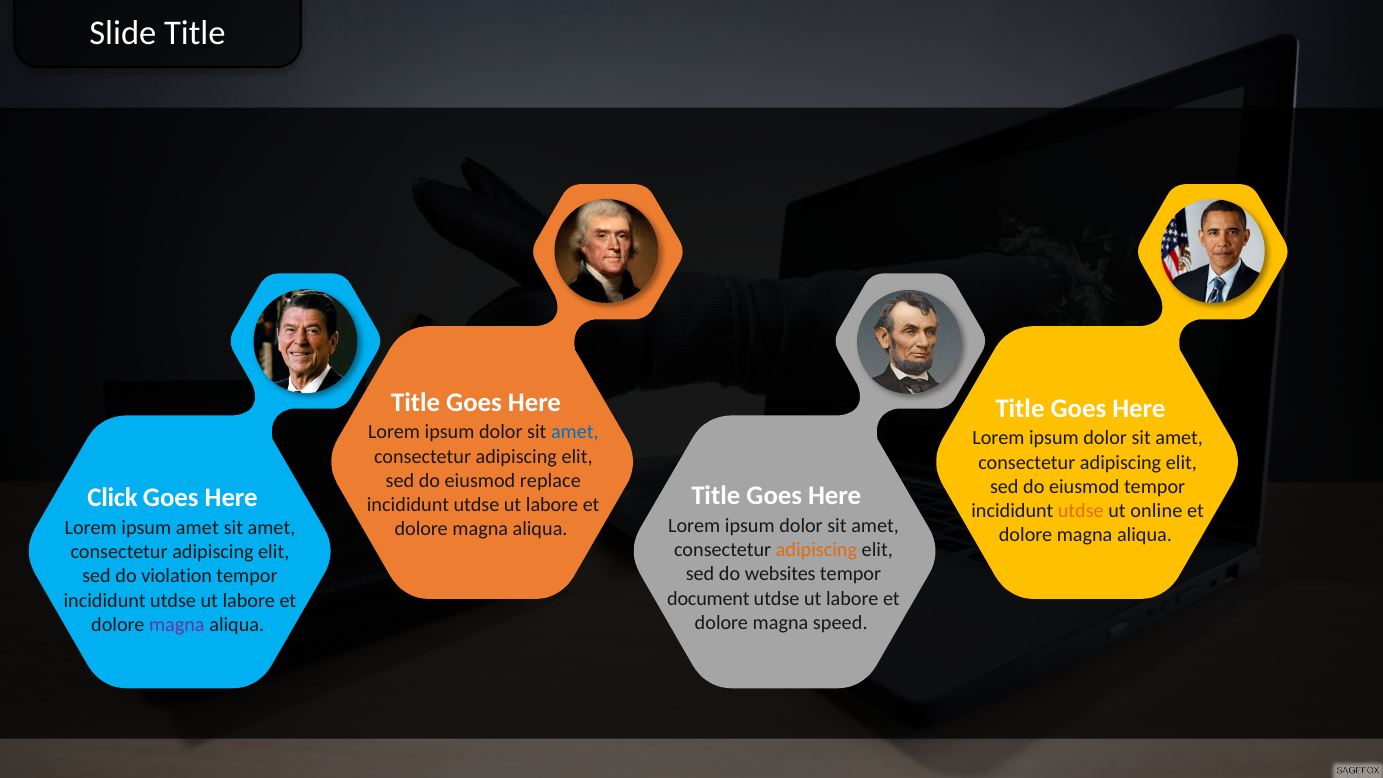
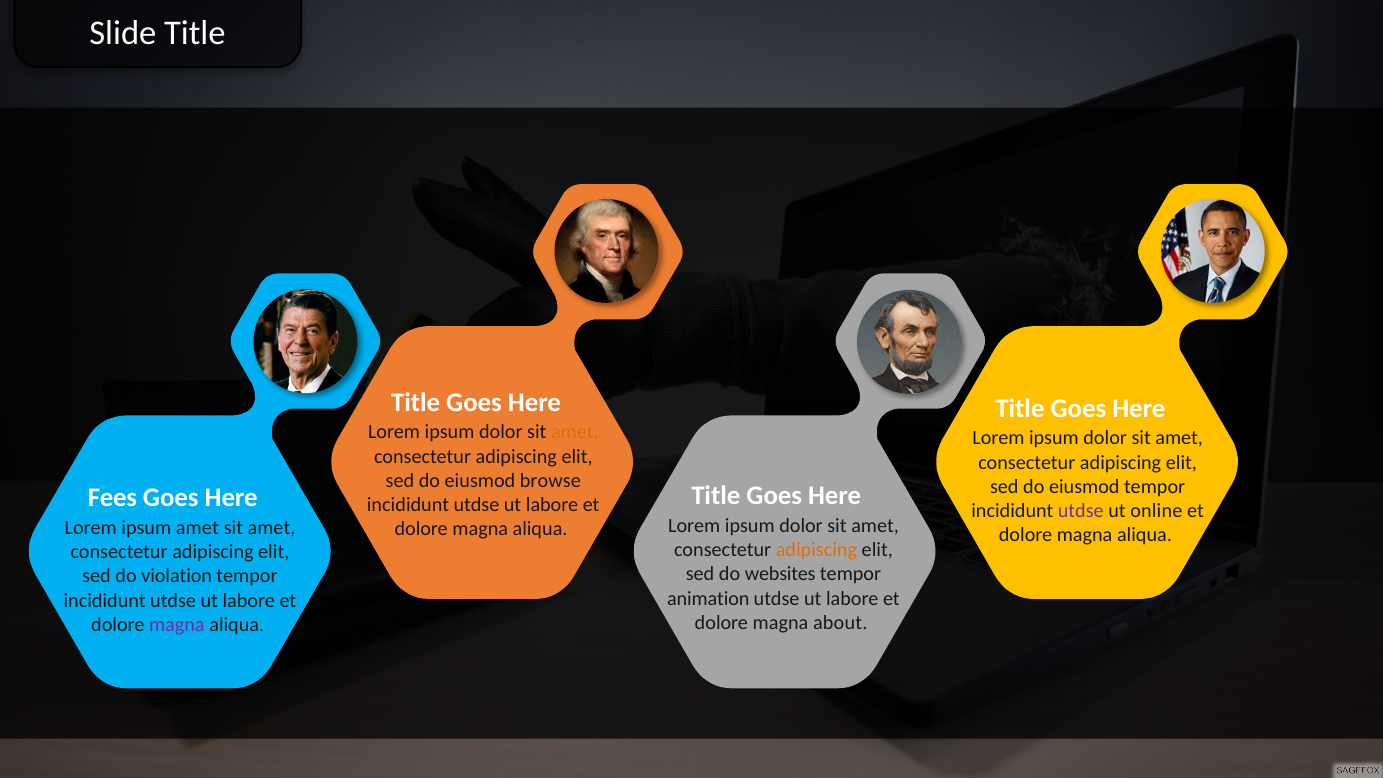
amet at (575, 432) colour: blue -> orange
replace: replace -> browse
Click: Click -> Fees
utdse at (1081, 511) colour: orange -> purple
document: document -> animation
speed: speed -> about
